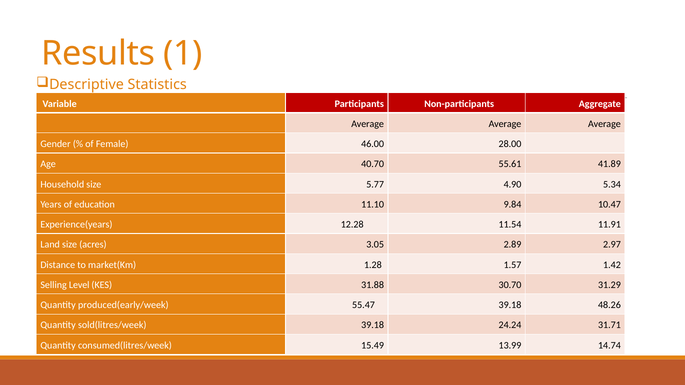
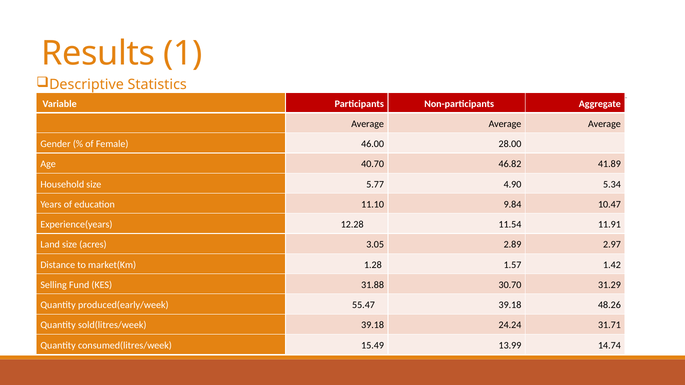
55.61: 55.61 -> 46.82
Level: Level -> Fund
